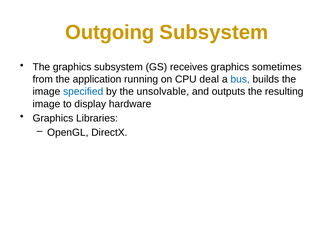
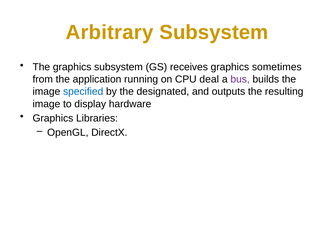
Outgoing: Outgoing -> Arbitrary
bus colour: blue -> purple
unsolvable: unsolvable -> designated
